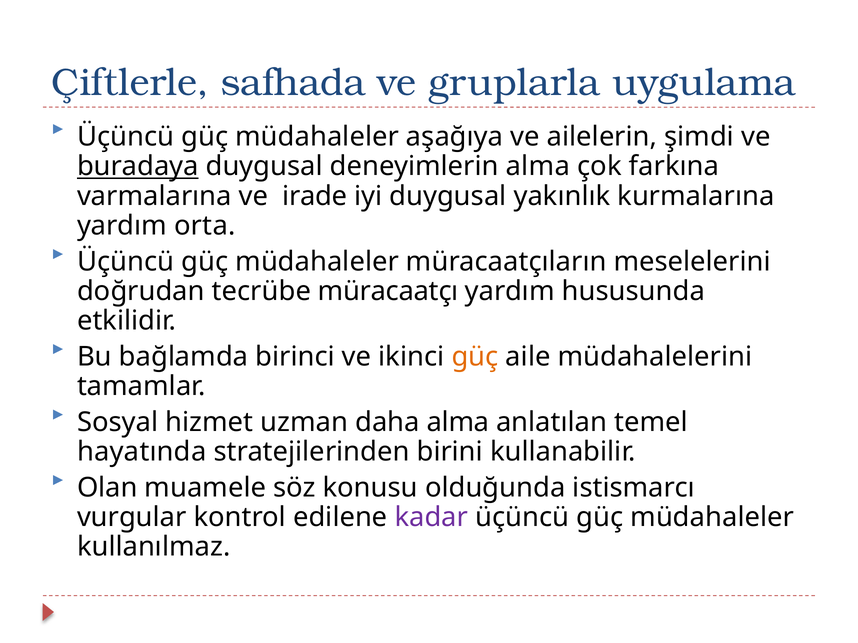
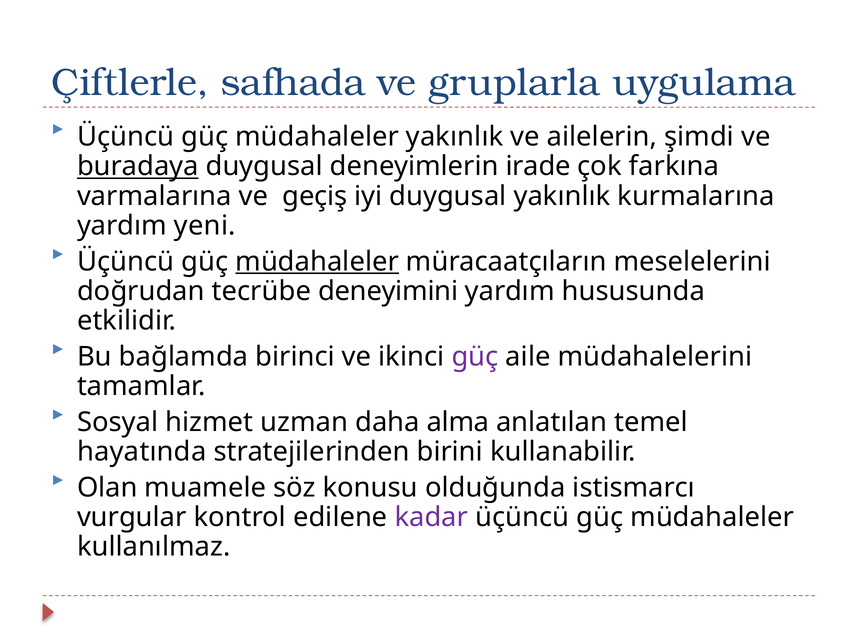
müdahaleler aşağıya: aşağıya -> yakınlık
deneyimlerin alma: alma -> irade
irade: irade -> geçiş
orta: orta -> yeni
müdahaleler at (317, 262) underline: none -> present
müracaatçı: müracaatçı -> deneyimini
güç at (475, 357) colour: orange -> purple
